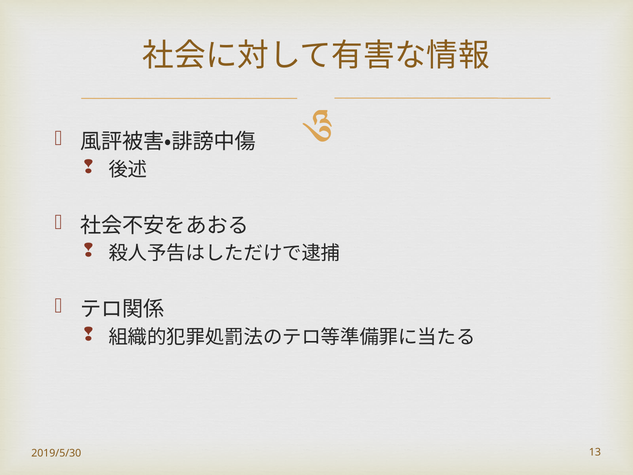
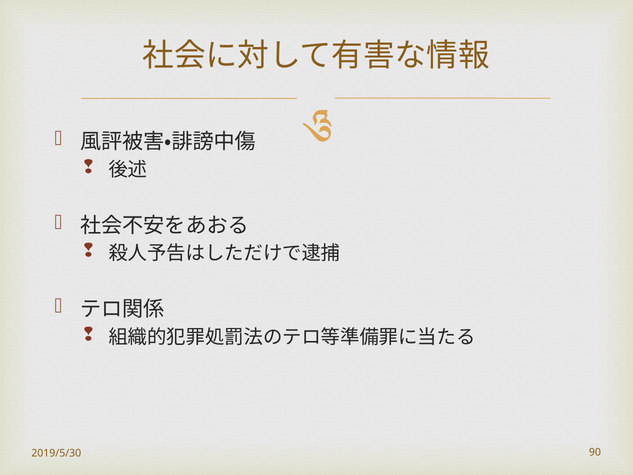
13: 13 -> 90
